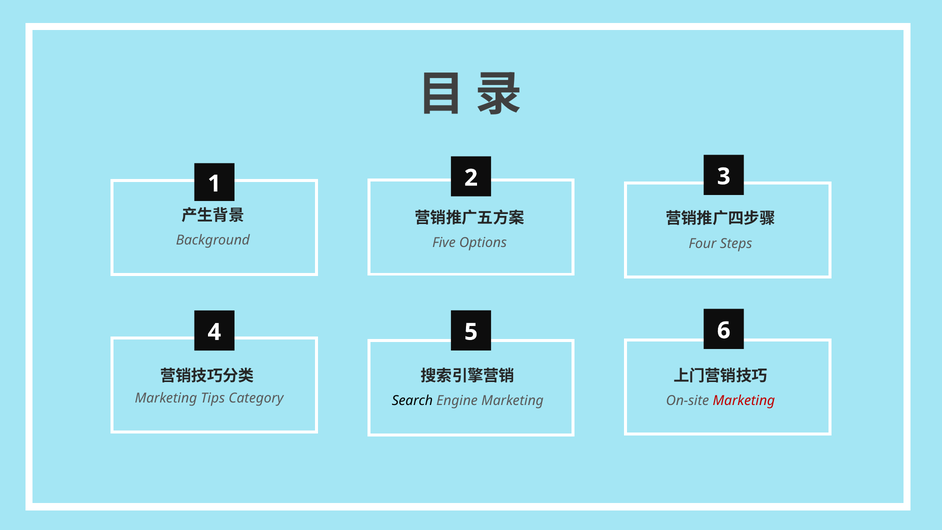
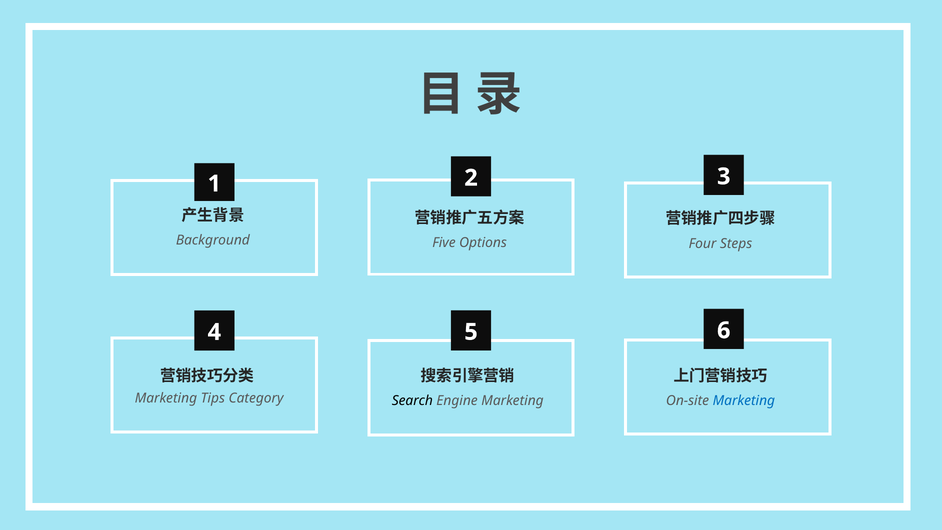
Marketing at (744, 401) colour: red -> blue
